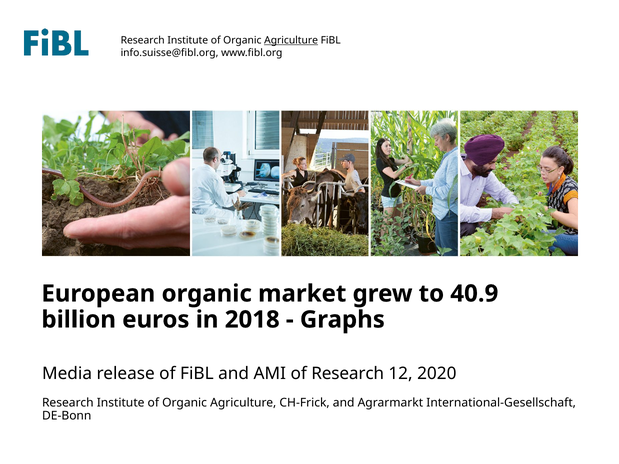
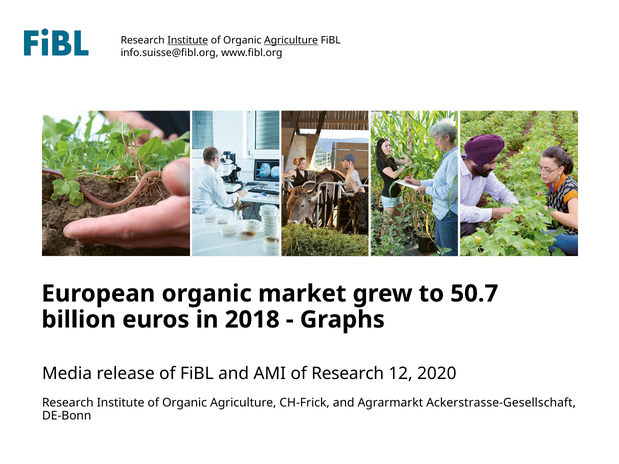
Institute at (188, 40) underline: none -> present
40.9: 40.9 -> 50.7
International-Gesellschaft: International-Gesellschaft -> Ackerstrasse-Gesellschaft
